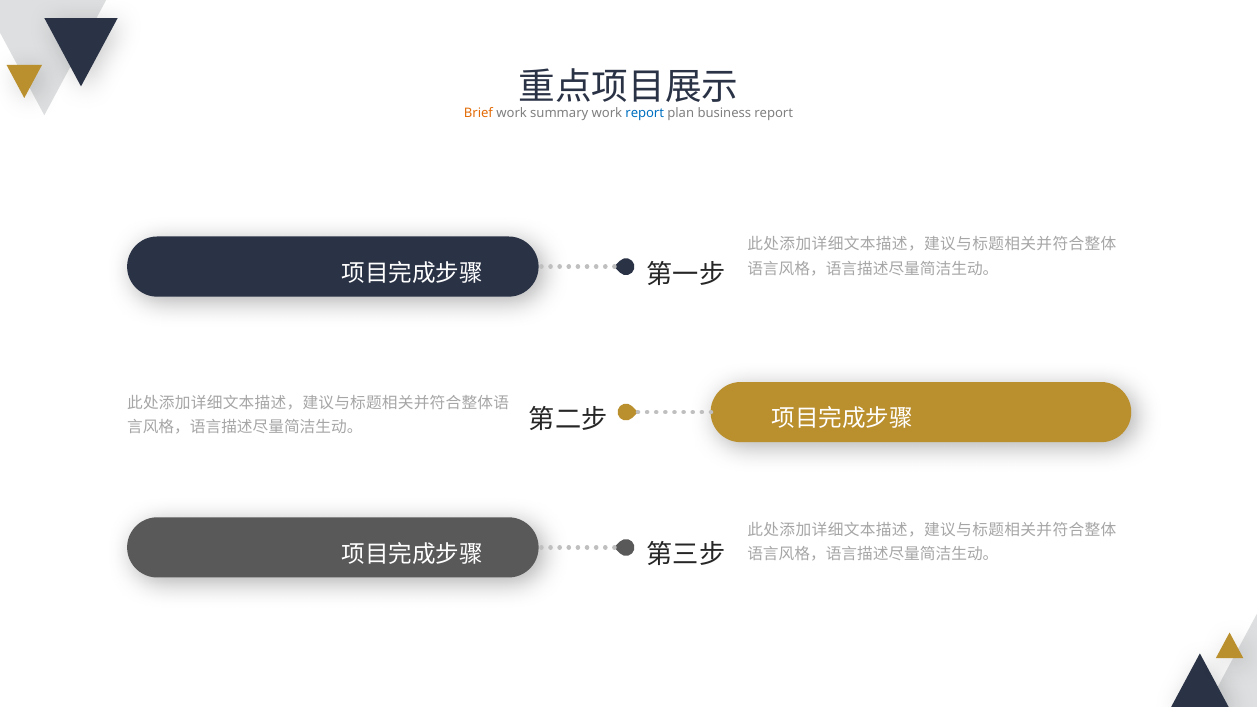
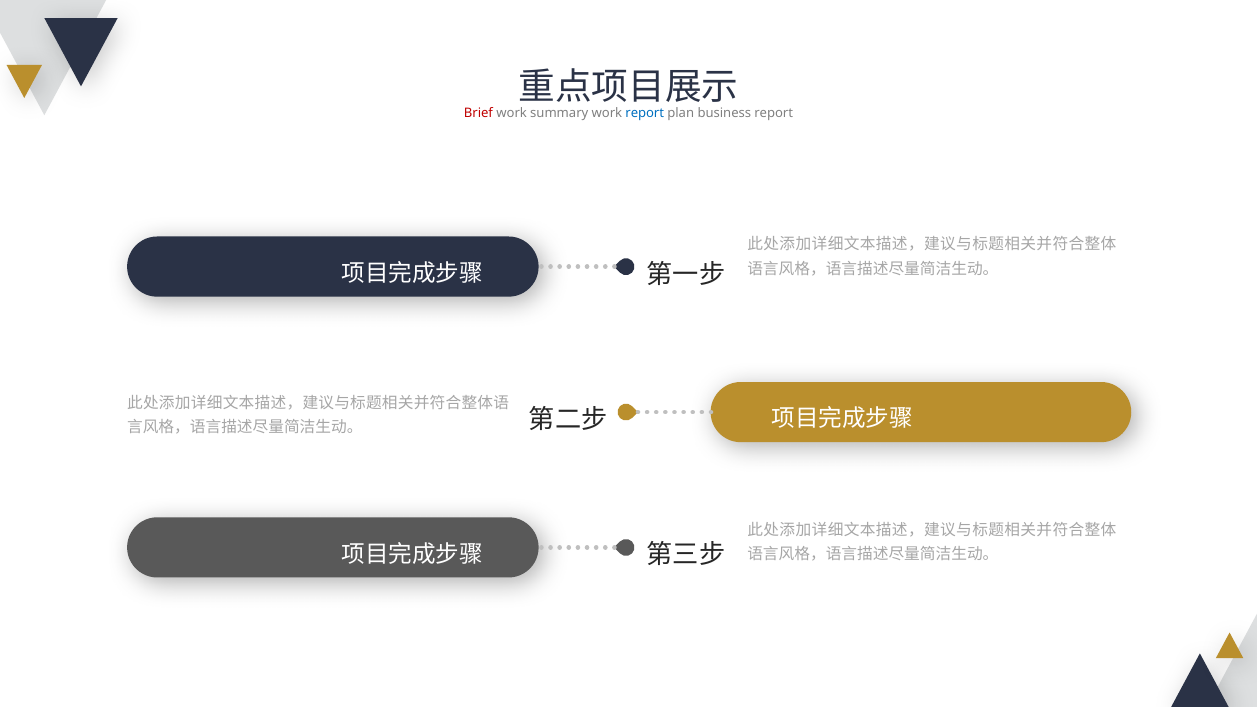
Brief colour: orange -> red
